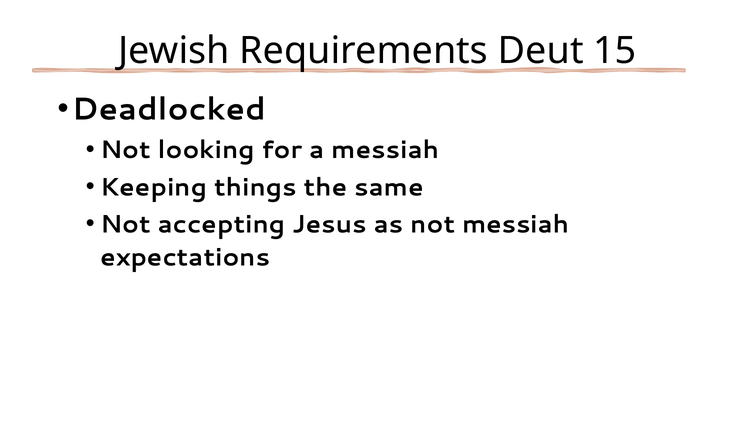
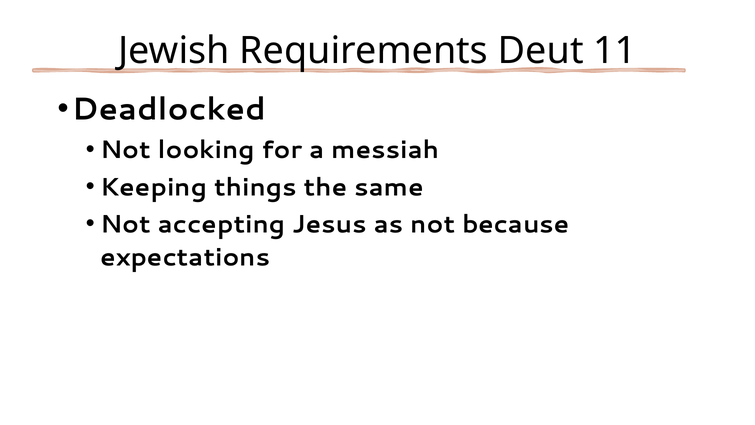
15: 15 -> 11
not messiah: messiah -> because
